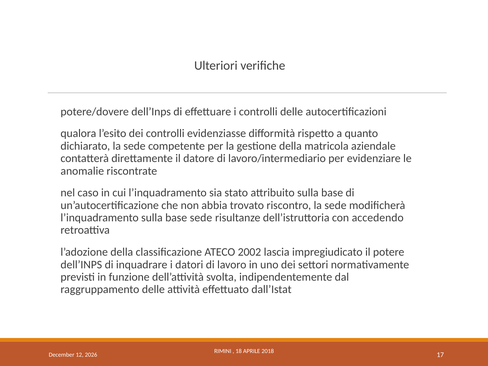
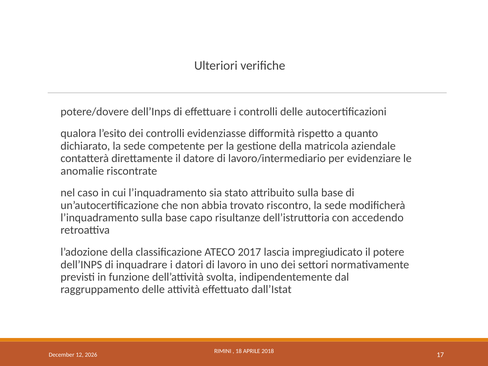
base sede: sede -> capo
2002: 2002 -> 2017
